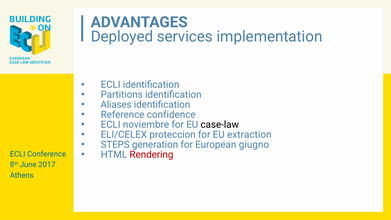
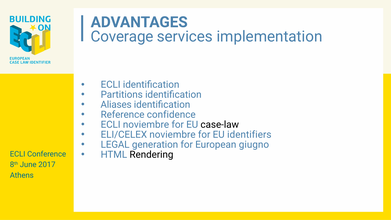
Deployed: Deployed -> Coverage
ELI/CELEX proteccion: proteccion -> noviembre
extraction: extraction -> identifiers
STEPS: STEPS -> LEGAL
Rendering colour: red -> black
